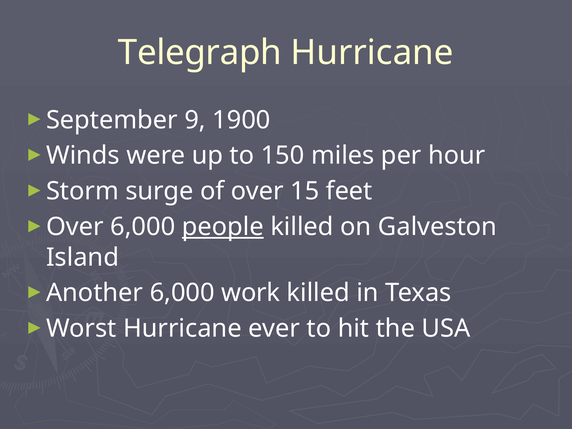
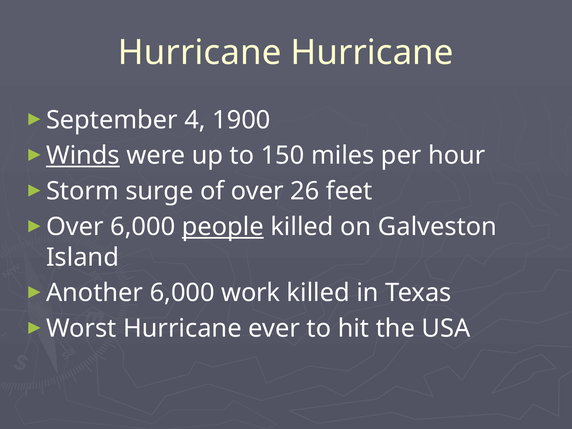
Telegraph at (200, 52): Telegraph -> Hurricane
9: 9 -> 4
Winds underline: none -> present
15: 15 -> 26
